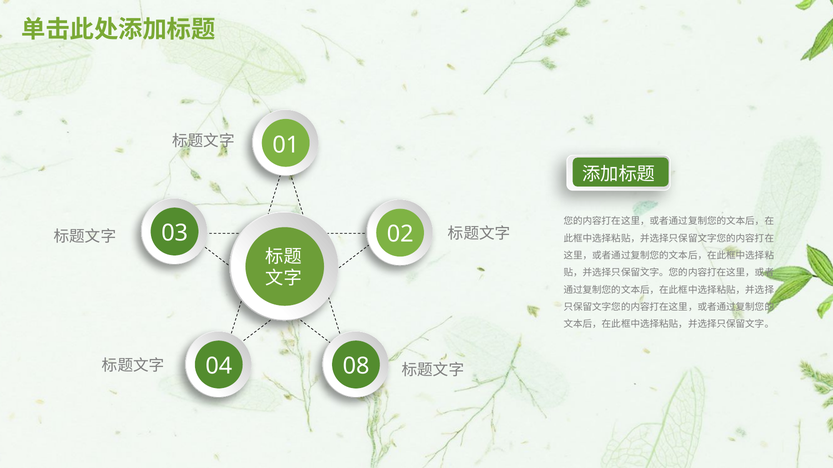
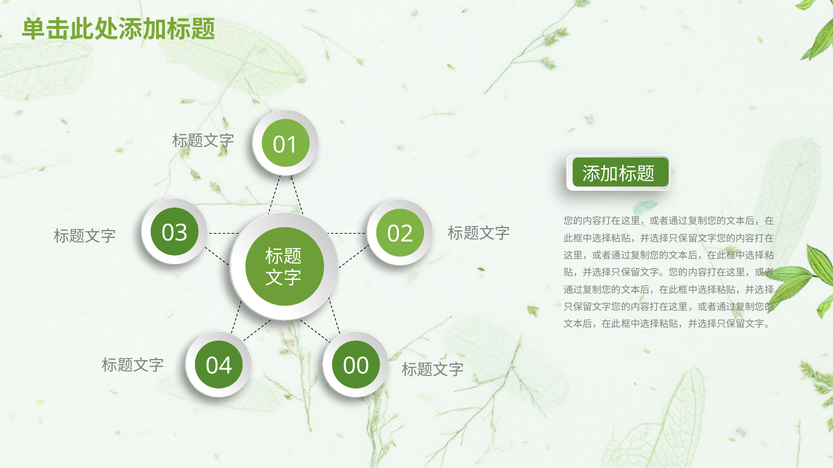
08: 08 -> 00
